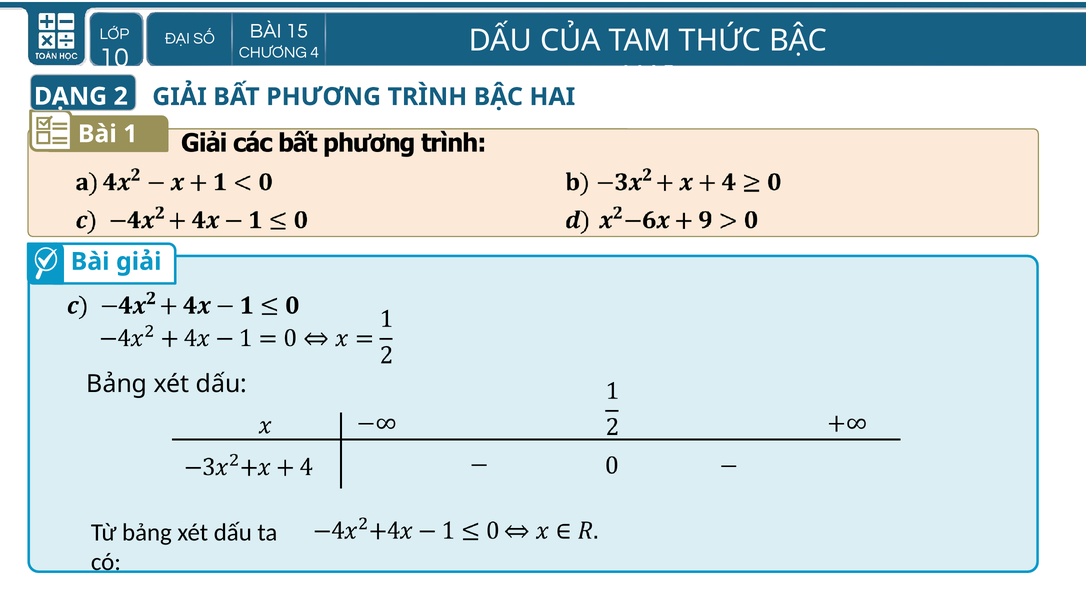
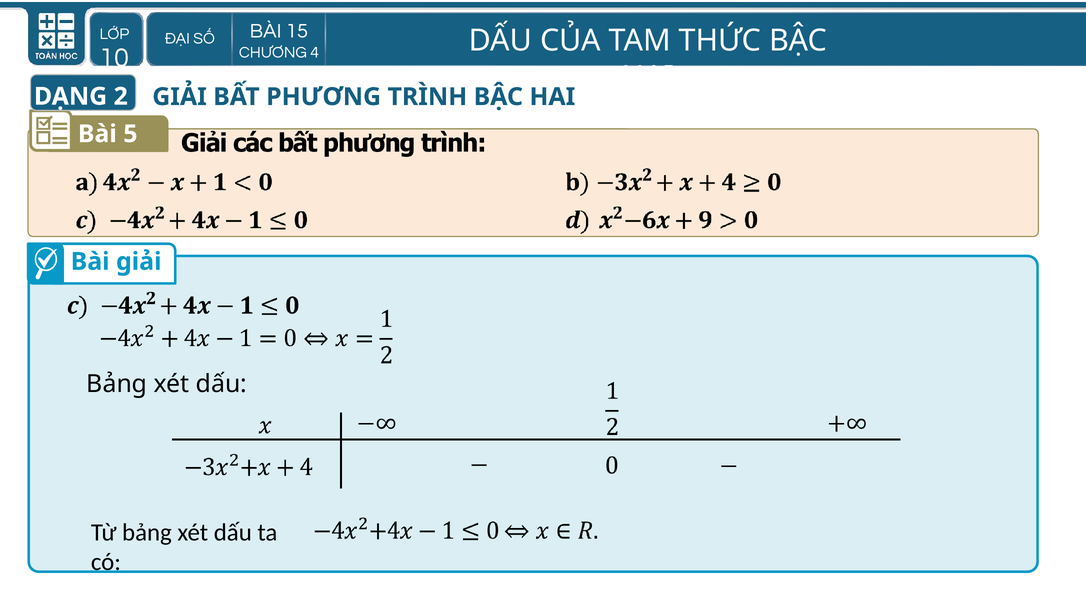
1: 1 -> 5
